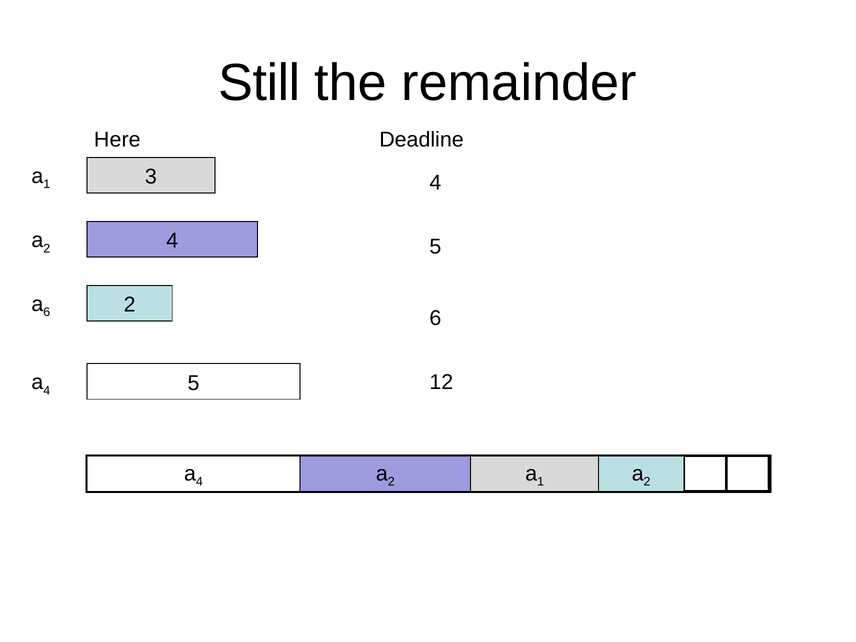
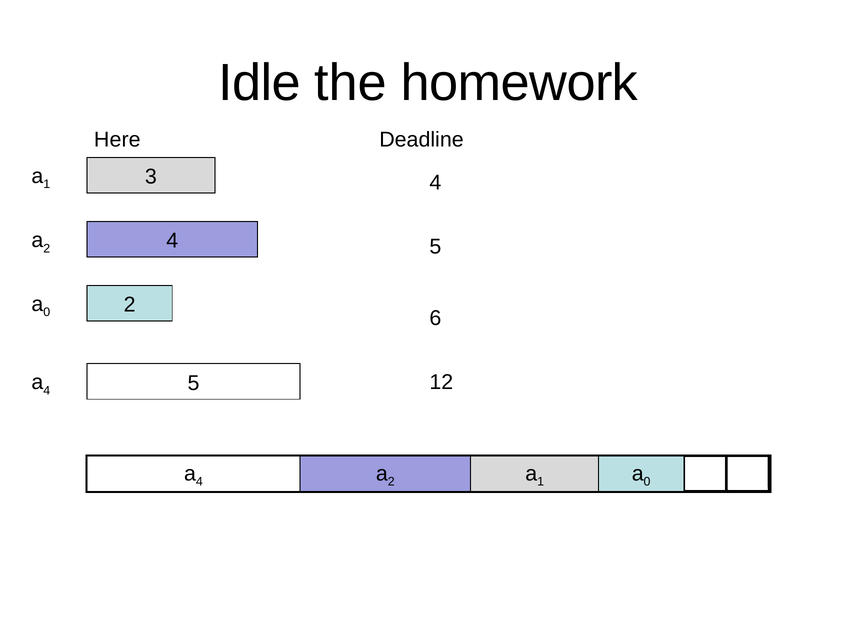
Still: Still -> Idle
remainder: remainder -> homework
6 at (47, 312): 6 -> 0
2 at (647, 482): 2 -> 0
